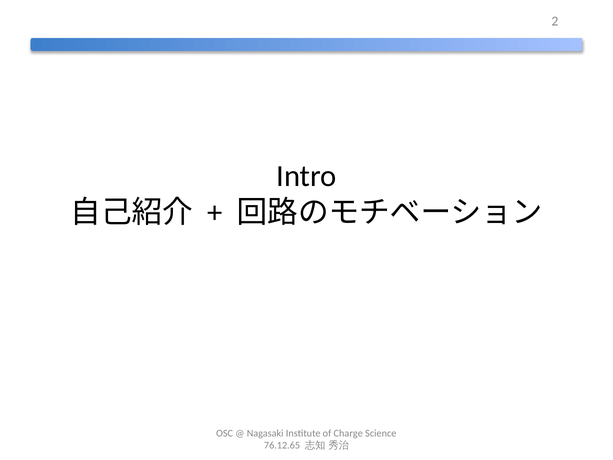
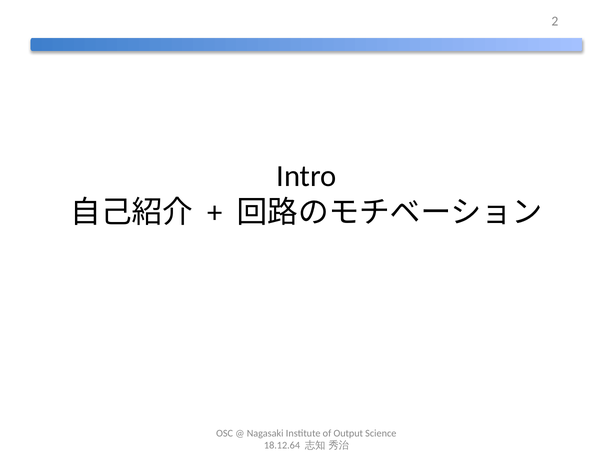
Charge: Charge -> Output
76.12.65: 76.12.65 -> 18.12.64
